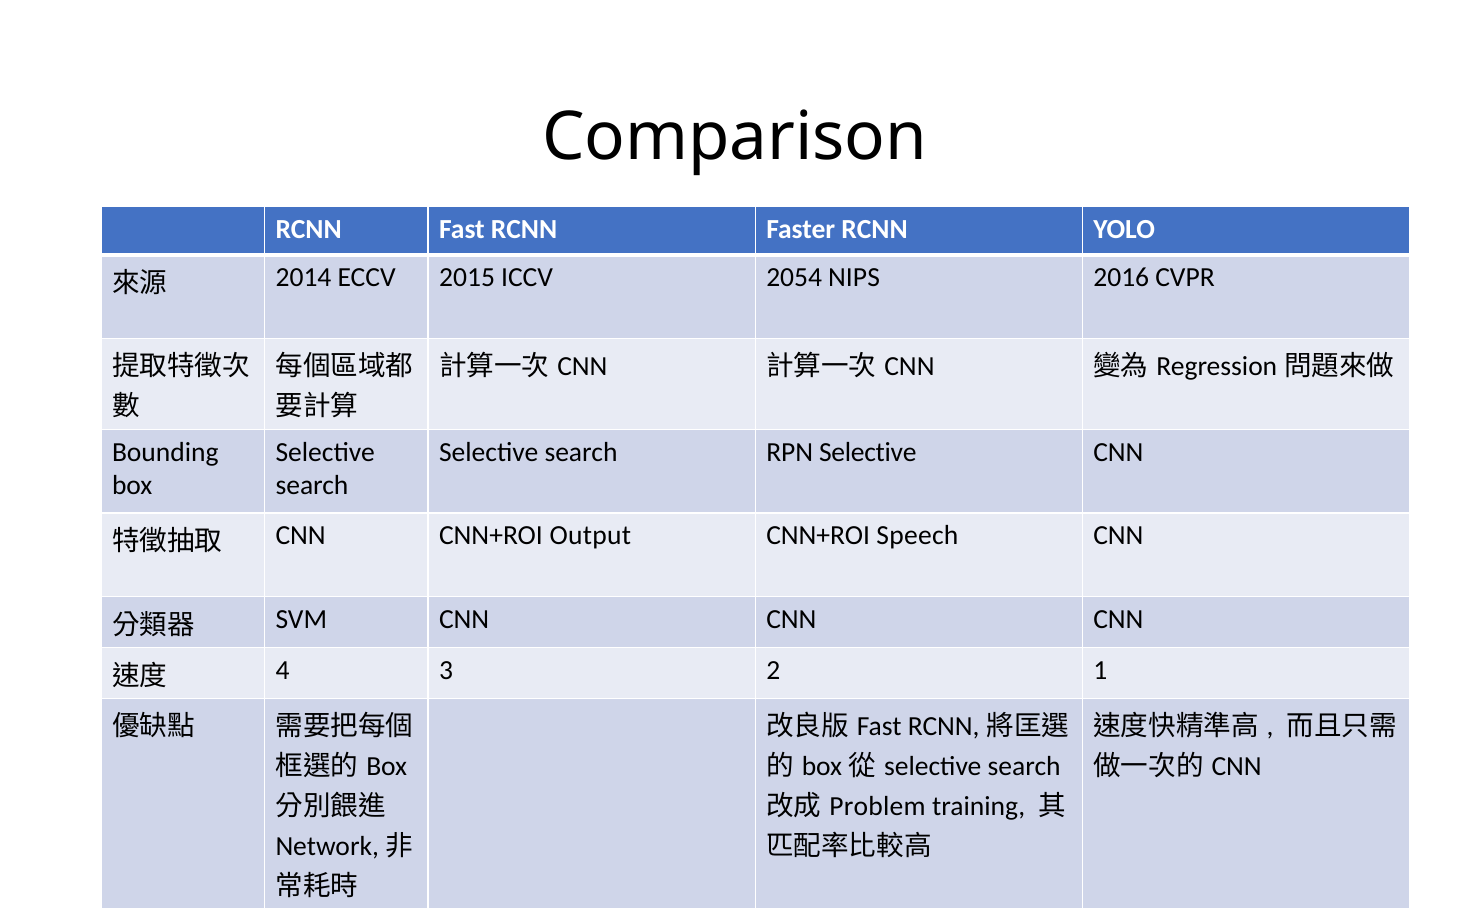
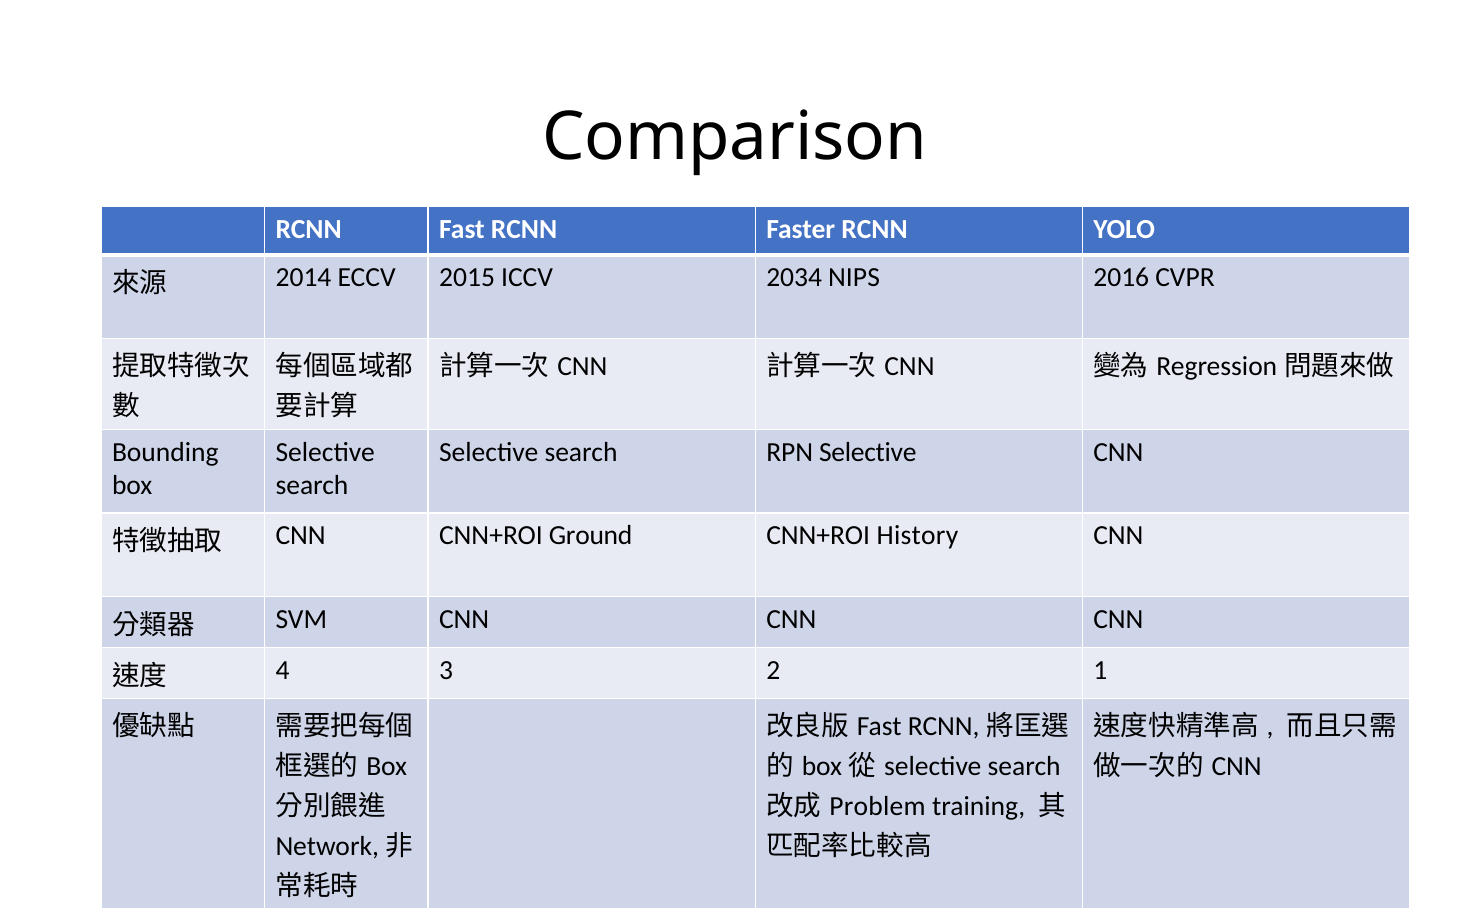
2054: 2054 -> 2034
Output: Output -> Ground
Speech: Speech -> History
